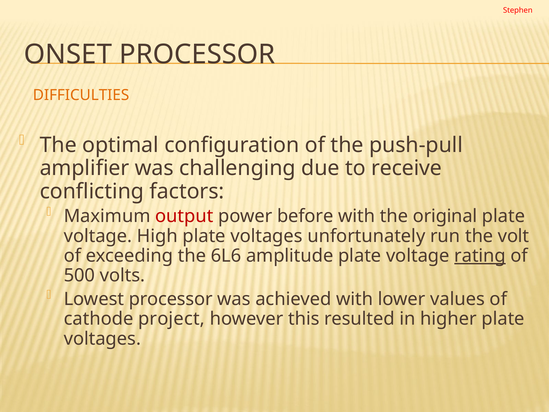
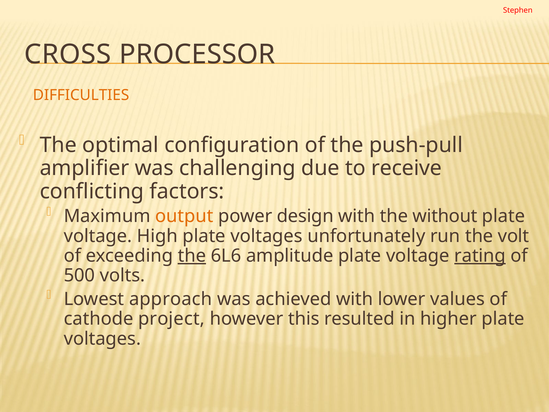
ONSET: ONSET -> CROSS
output colour: red -> orange
before: before -> design
original: original -> without
the at (192, 256) underline: none -> present
Lowest processor: processor -> approach
